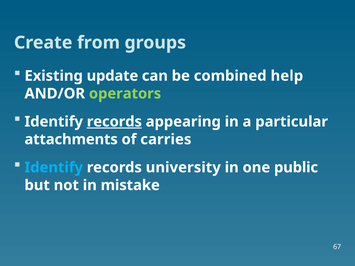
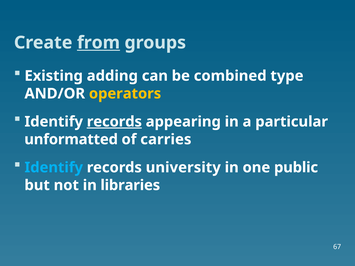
from underline: none -> present
update: update -> adding
help: help -> type
operators colour: light green -> yellow
attachments: attachments -> unformatted
mistake: mistake -> libraries
